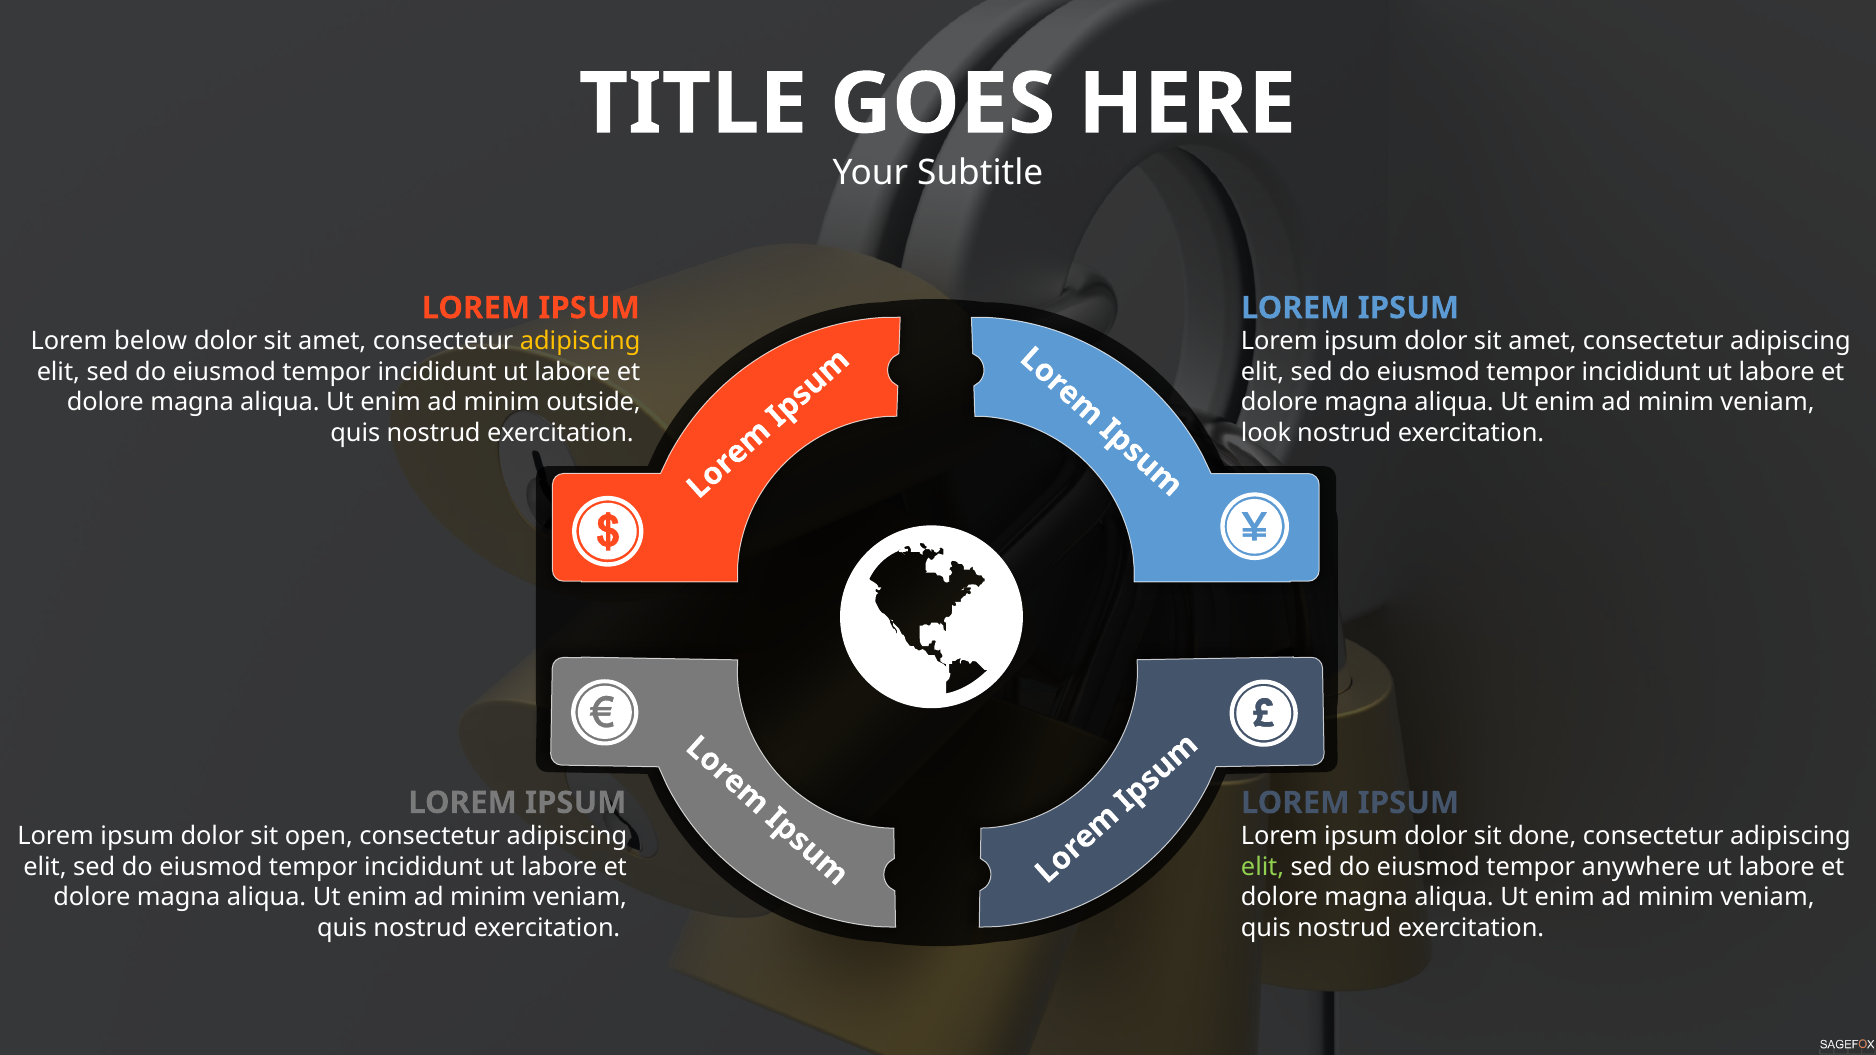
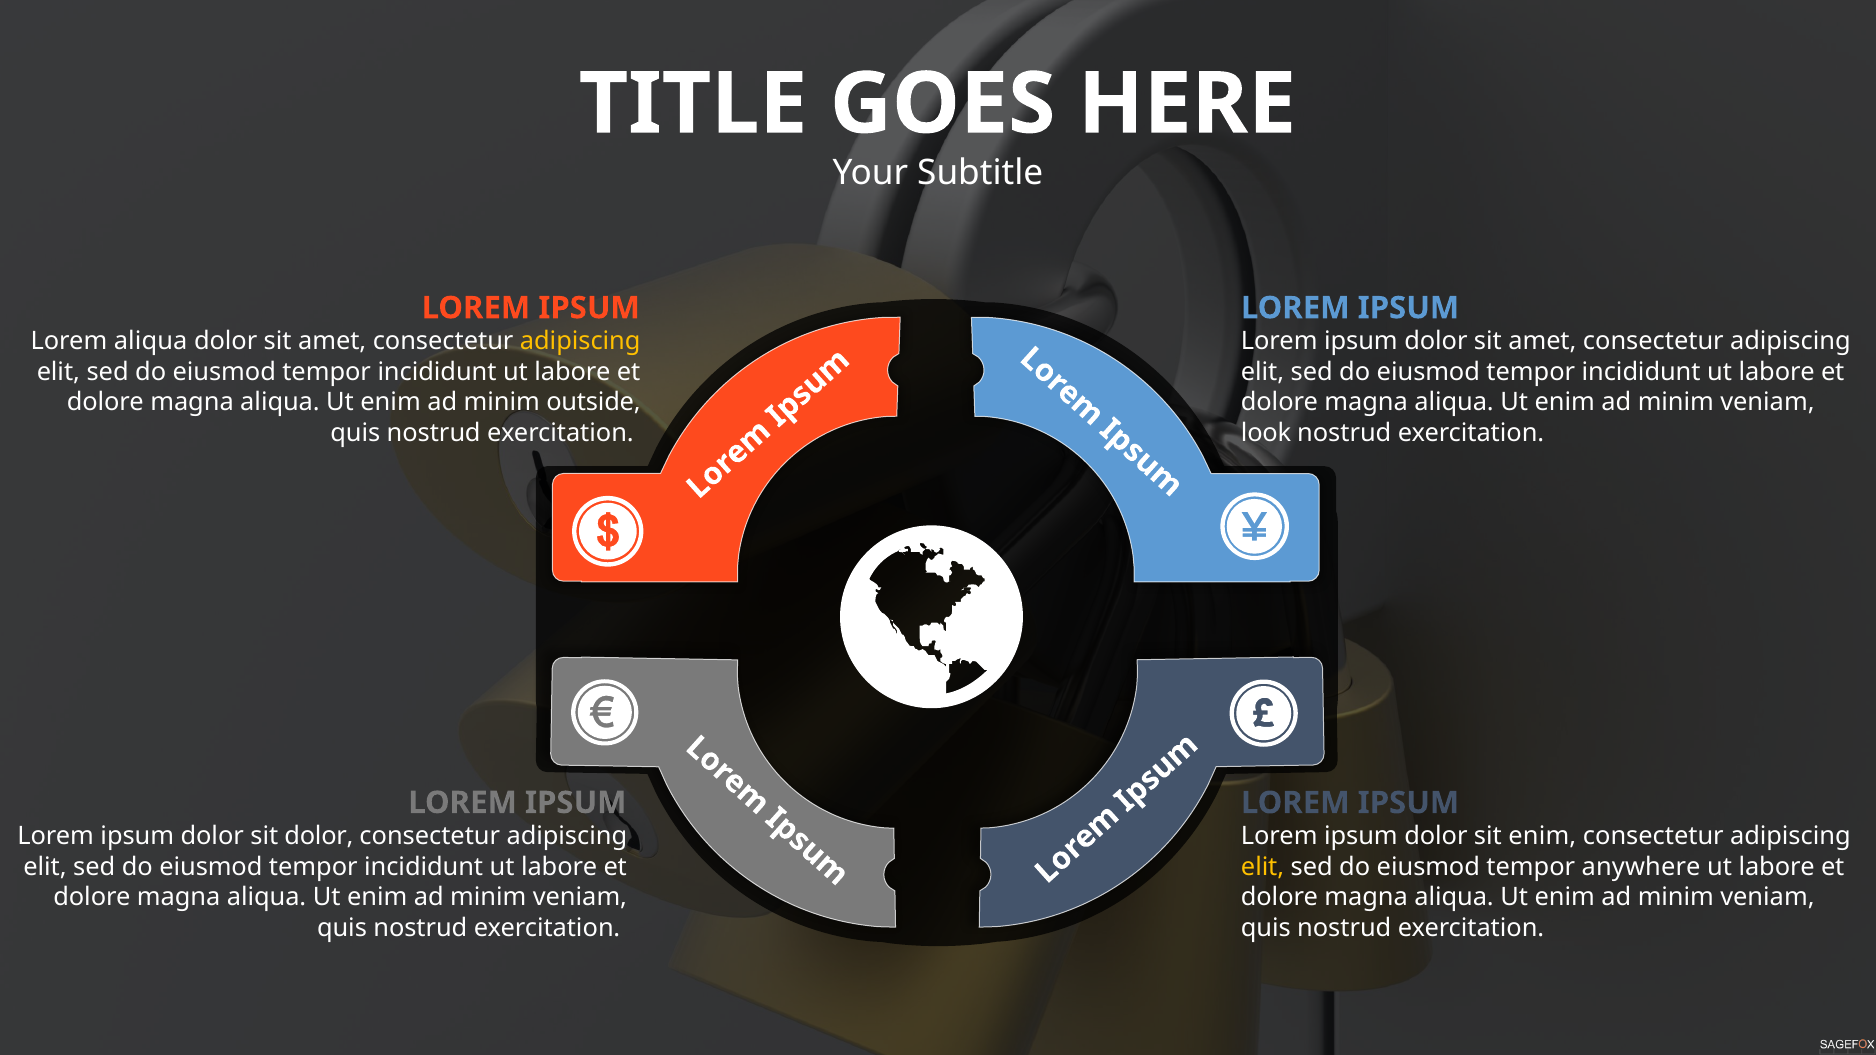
Lorem below: below -> aliqua
sit open: open -> dolor
sit done: done -> enim
elit at (1263, 867) colour: light green -> yellow
